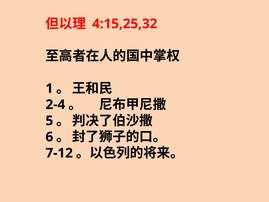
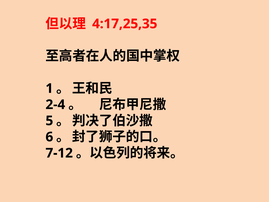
4:15,25,32: 4:15,25,32 -> 4:17,25,35
